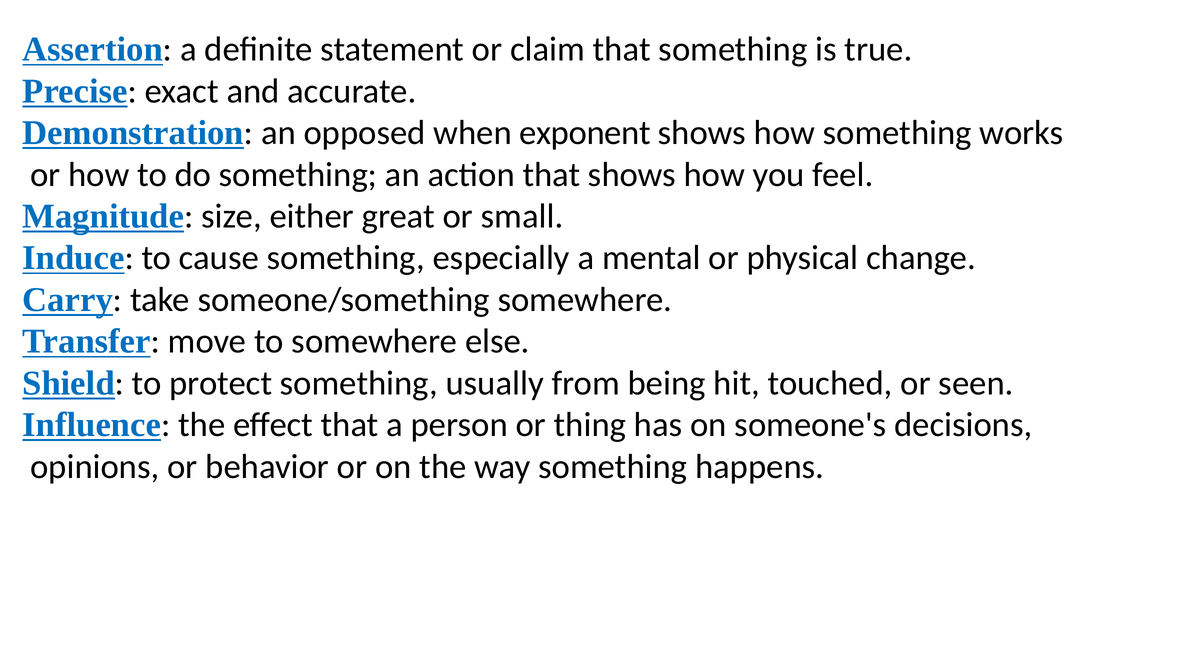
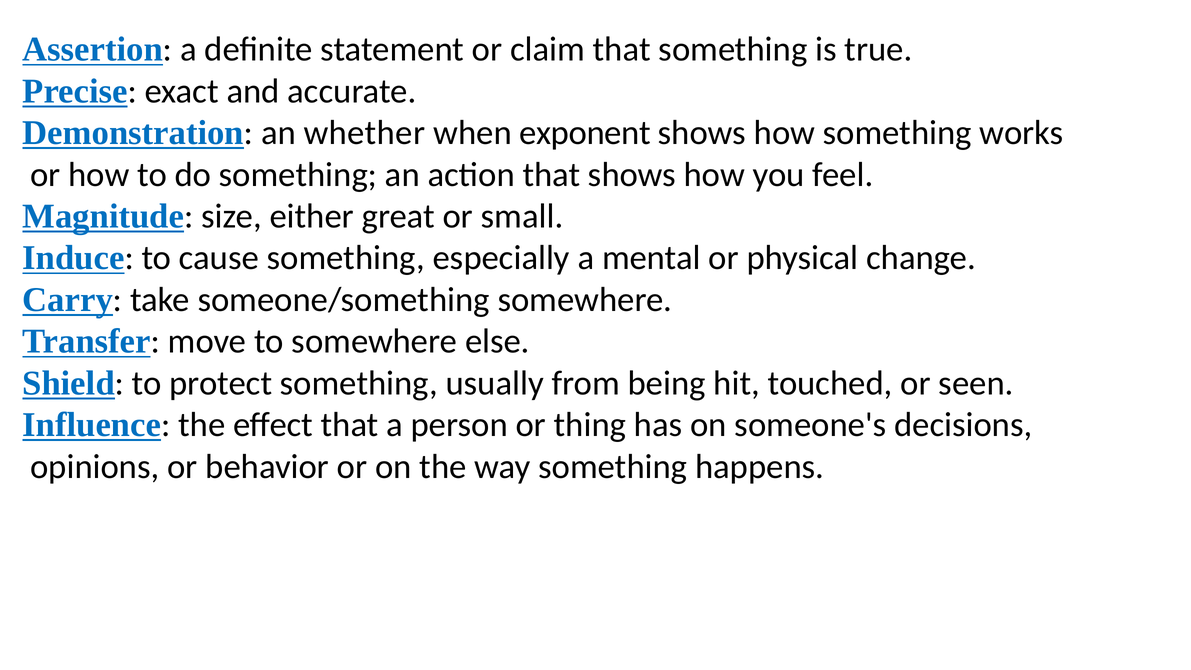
opposed: opposed -> whether
